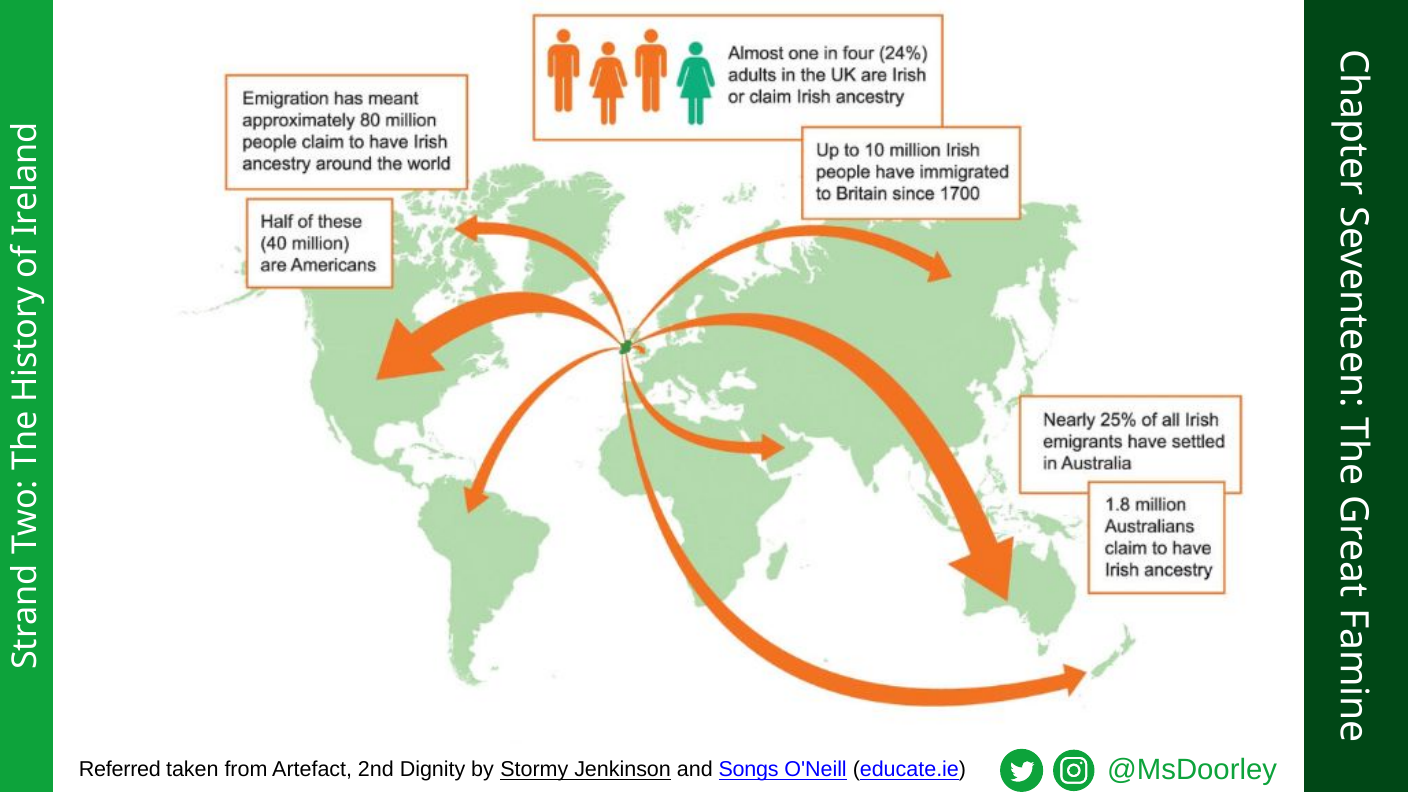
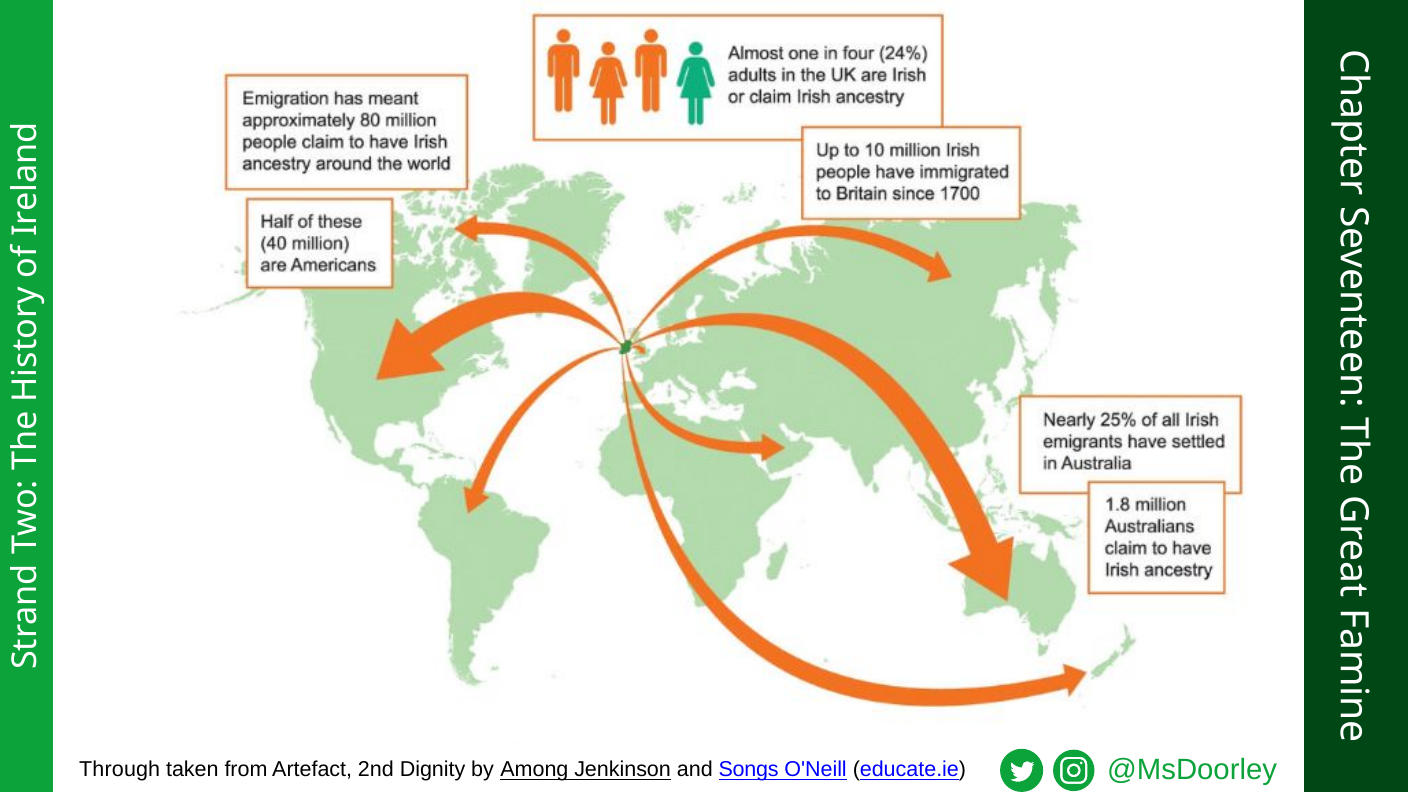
Referred: Referred -> Through
Stormy: Stormy -> Among
